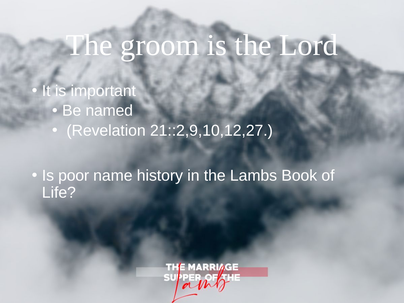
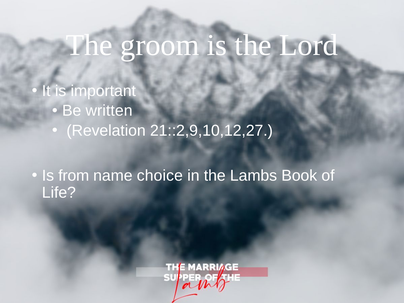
named: named -> written
poor: poor -> from
history: history -> choice
